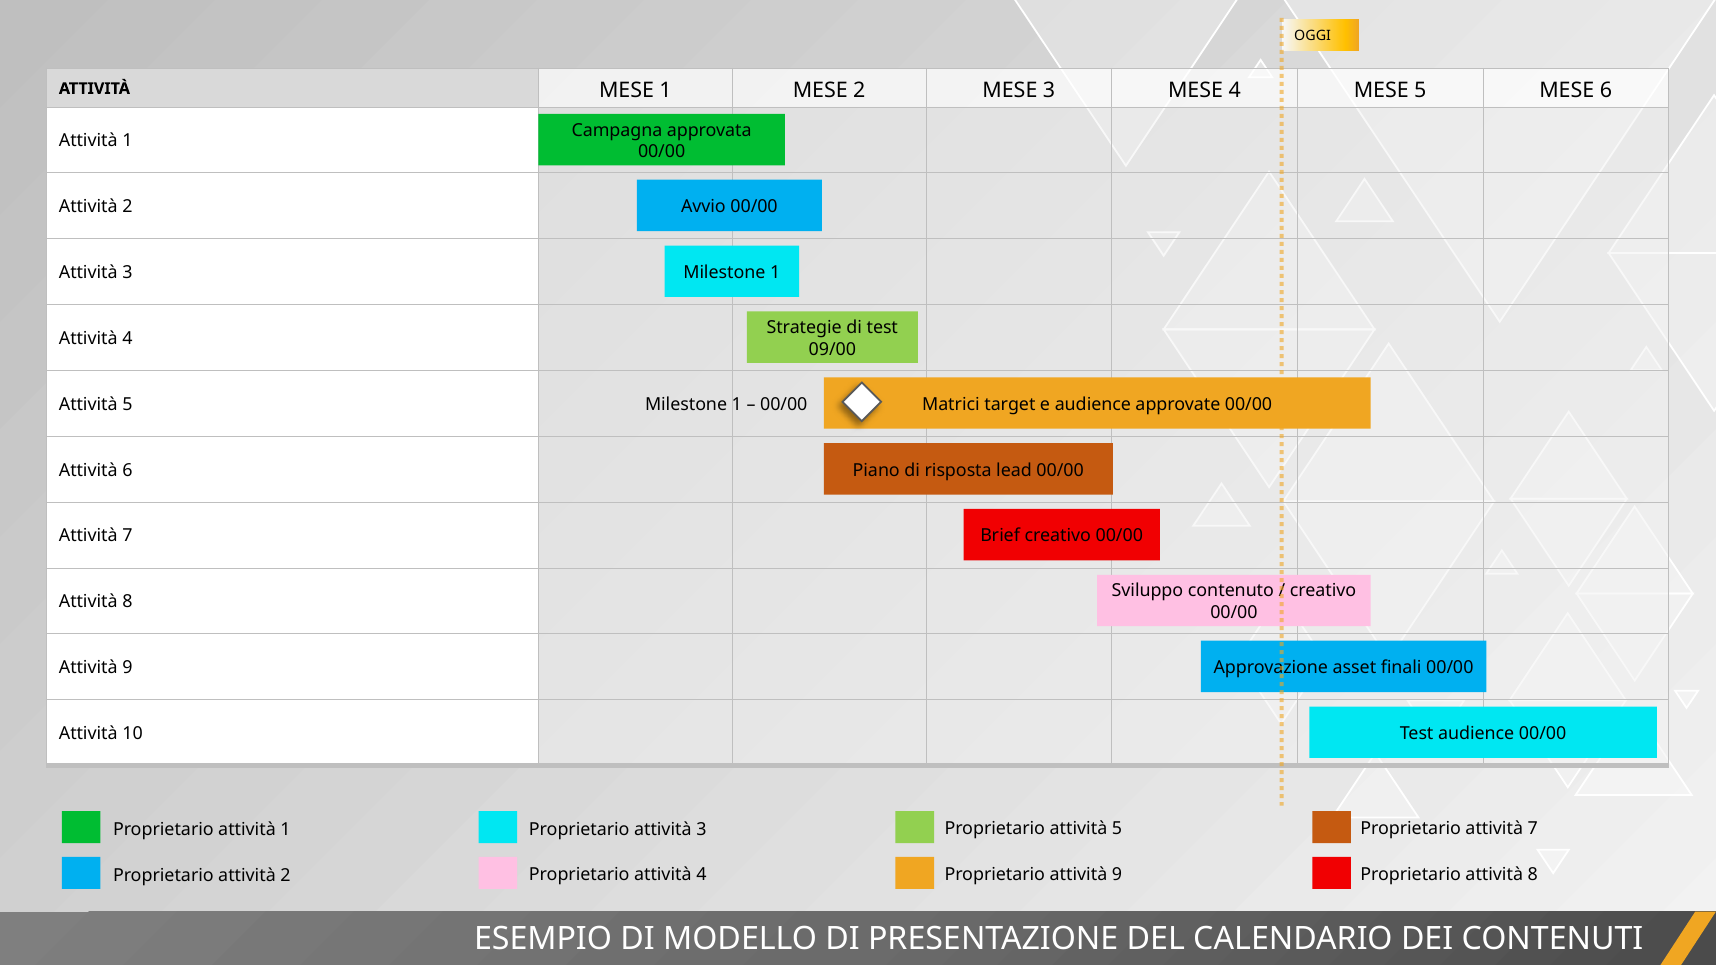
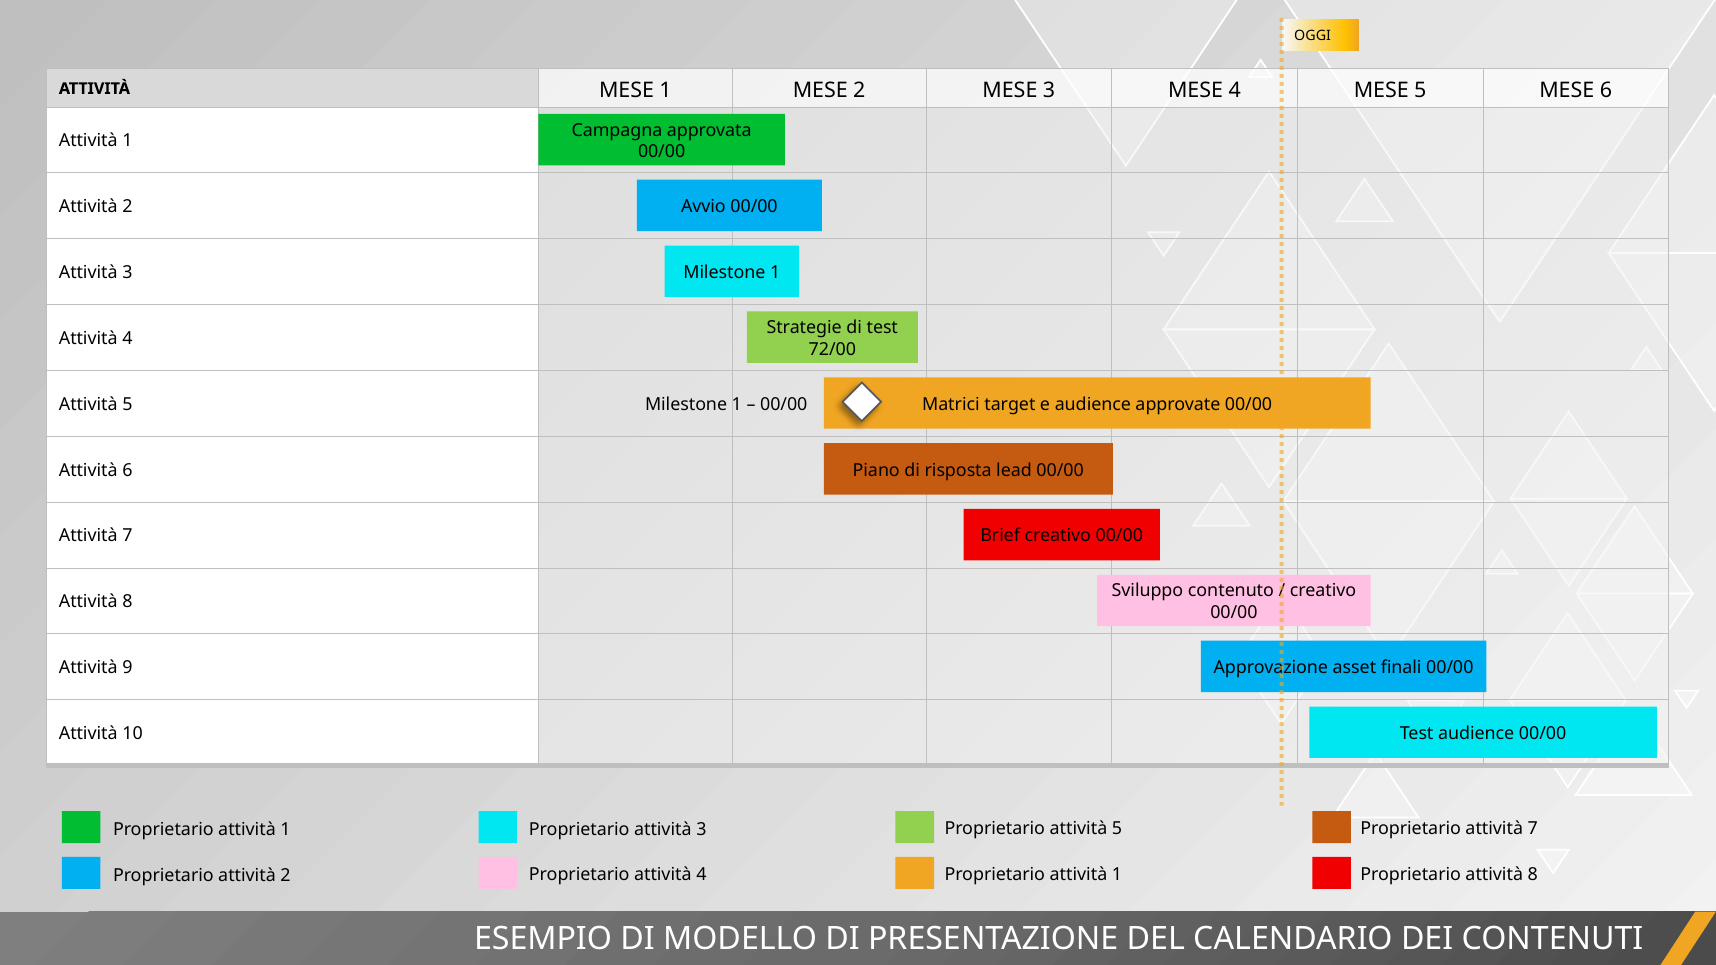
09/00: 09/00 -> 72/00
9 at (1117, 875): 9 -> 1
